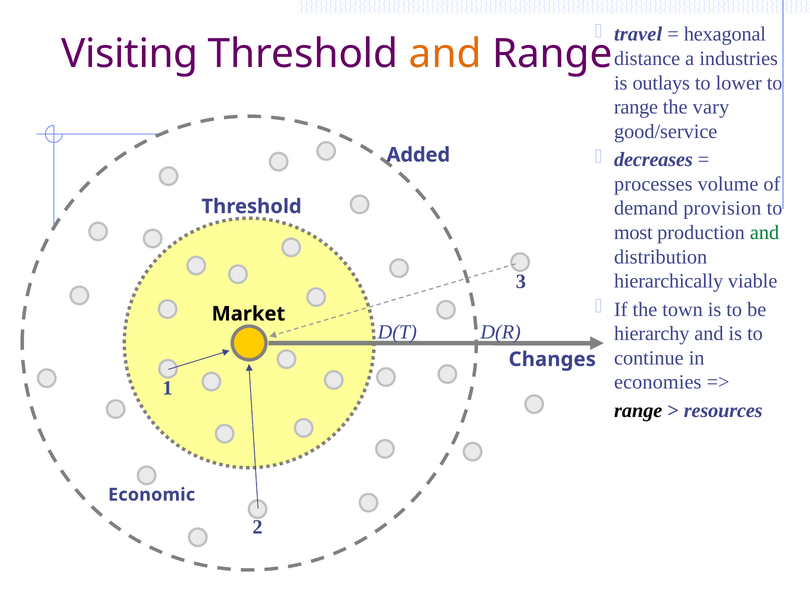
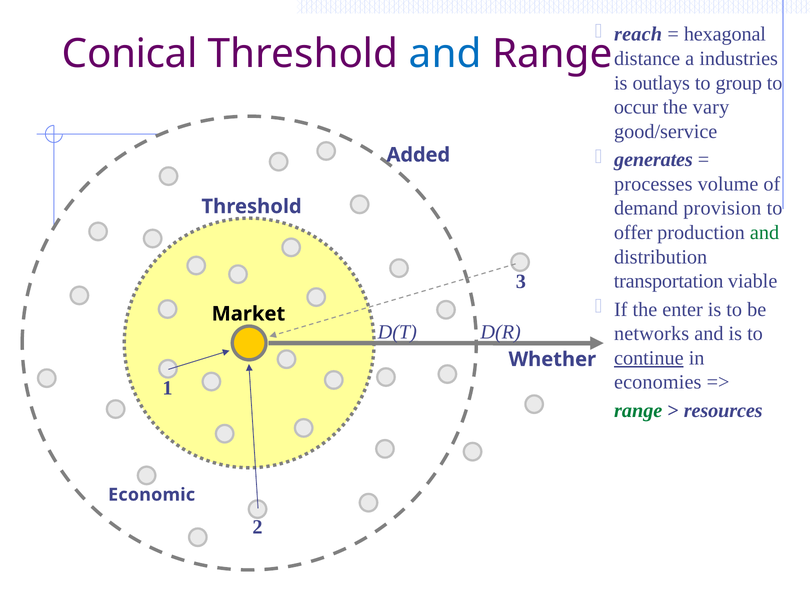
travel: travel -> reach
Visiting: Visiting -> Conical
and at (445, 54) colour: orange -> blue
lower: lower -> group
range at (636, 107): range -> occur
decreases: decreases -> generates
most: most -> offer
hierarchically: hierarchically -> transportation
town: town -> enter
hierarchy: hierarchy -> networks
continue underline: none -> present
Changes: Changes -> Whether
range at (638, 411) colour: black -> green
